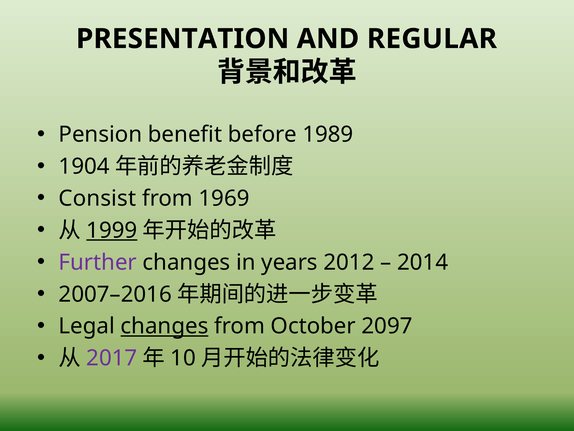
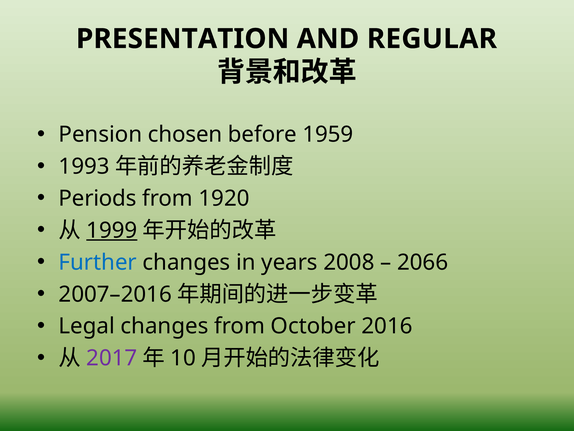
benefit: benefit -> chosen
1989: 1989 -> 1959
1904: 1904 -> 1993
Consist: Consist -> Periods
1969: 1969 -> 1920
Further colour: purple -> blue
2012: 2012 -> 2008
2014: 2014 -> 2066
changes at (164, 326) underline: present -> none
2097: 2097 -> 2016
